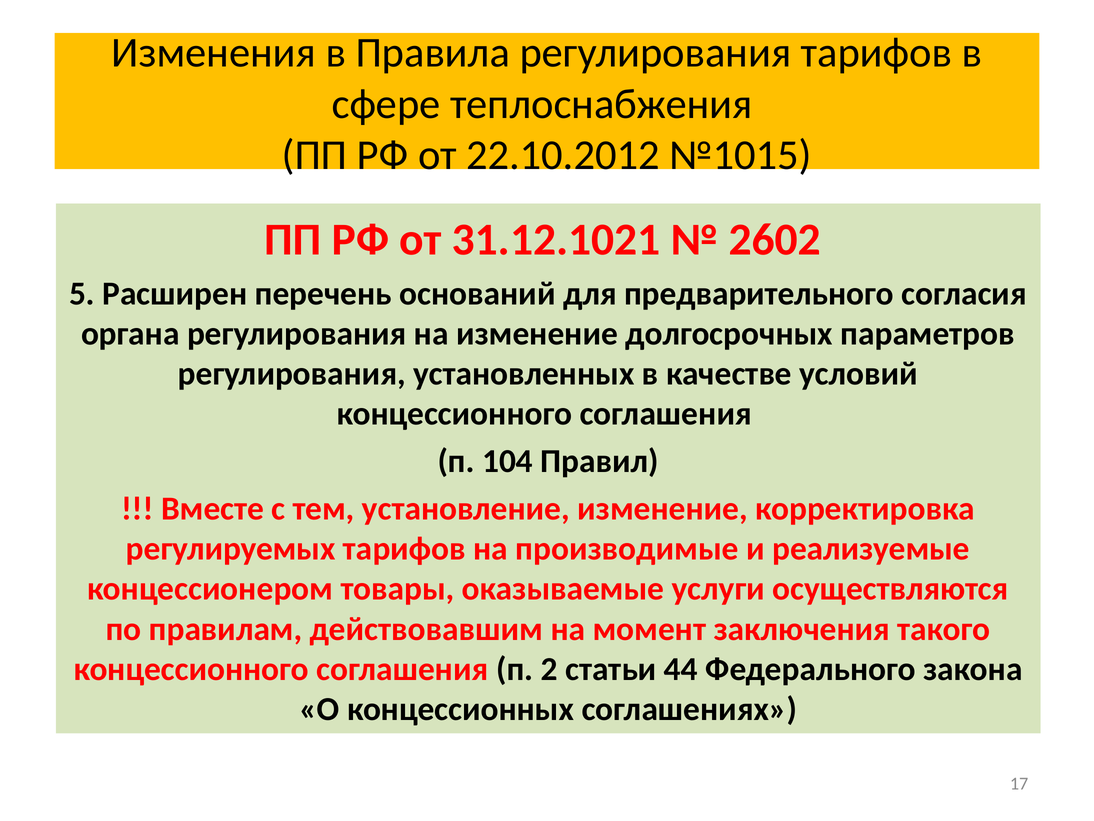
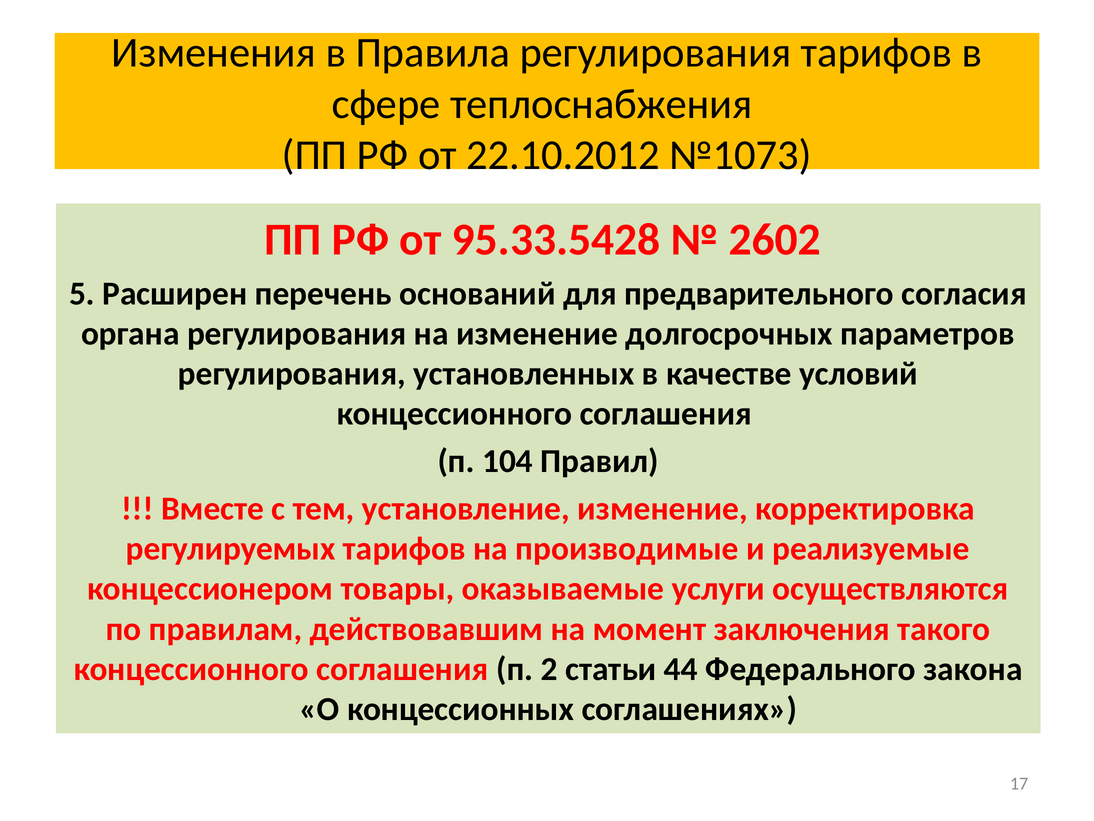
№1015: №1015 -> №1073
31.12.1021: 31.12.1021 -> 95.33.5428
